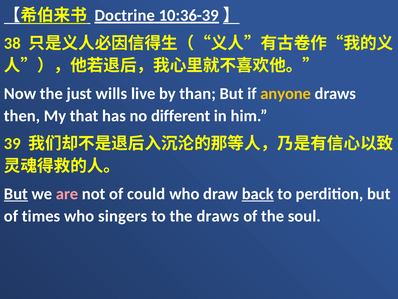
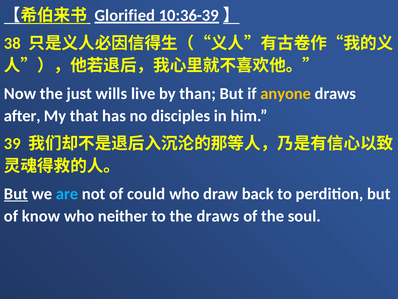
Doctrine: Doctrine -> Glorified
then: then -> after
different: different -> disciples
are colour: pink -> light blue
back underline: present -> none
times: times -> know
singers: singers -> neither
